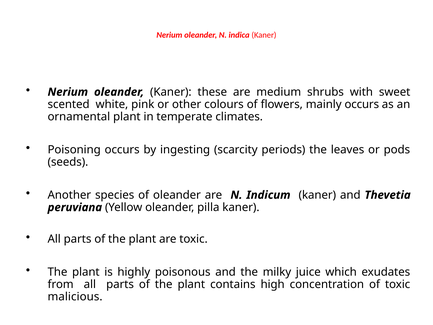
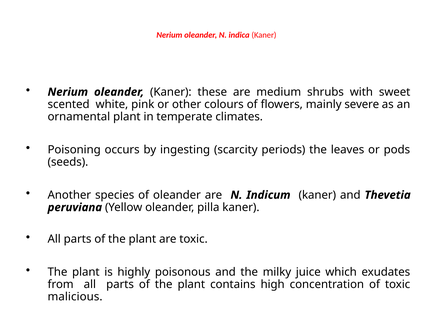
mainly occurs: occurs -> severe
